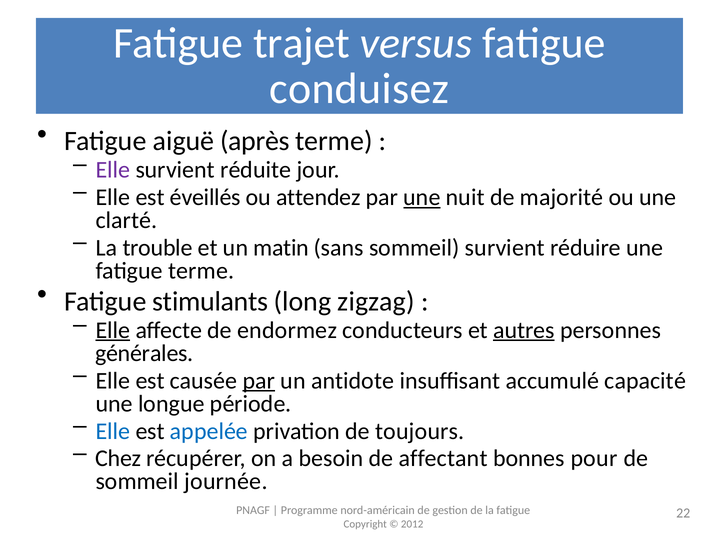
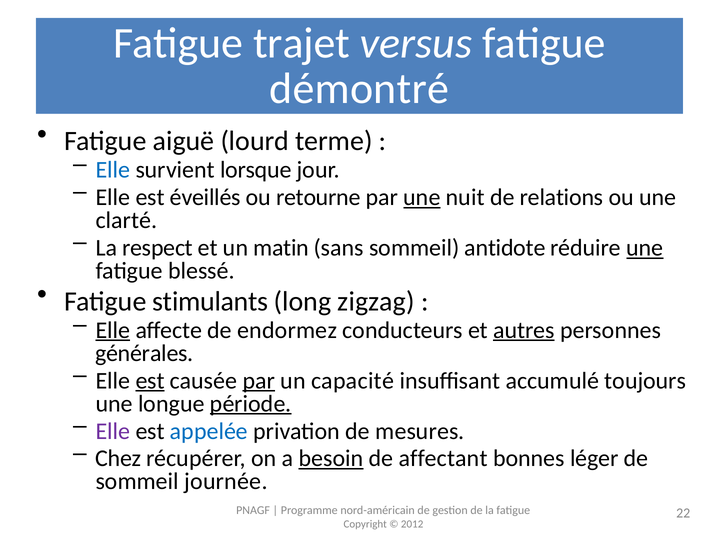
conduisez: conduisez -> démontré
après: après -> lourd
Elle at (113, 170) colour: purple -> blue
réduite: réduite -> lorsque
attendez: attendez -> retourne
majorité: majorité -> relations
trouble: trouble -> respect
sommeil survient: survient -> antidote
une at (645, 248) underline: none -> present
fatigue terme: terme -> blessé
est at (150, 381) underline: none -> present
antidote: antidote -> capacité
capacité: capacité -> toujours
période underline: none -> present
Elle at (113, 431) colour: blue -> purple
toujours: toujours -> mesures
besoin underline: none -> present
pour: pour -> léger
